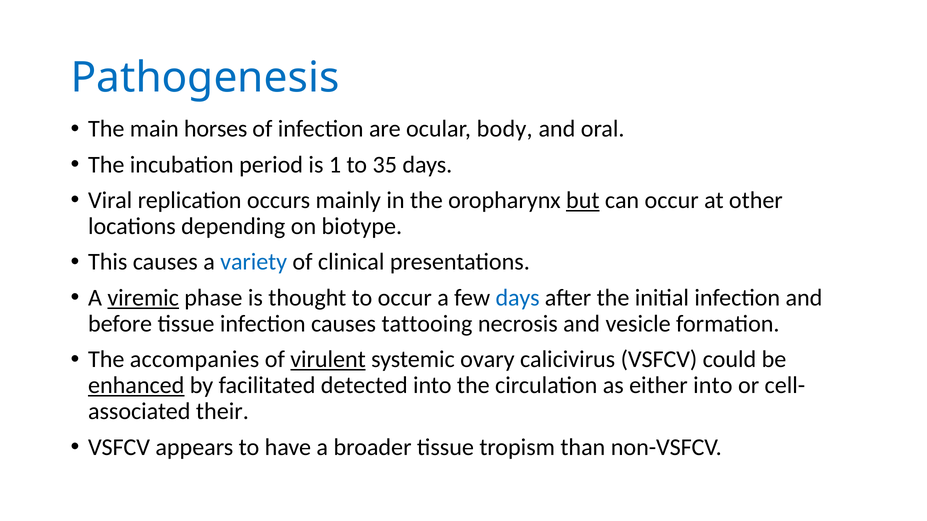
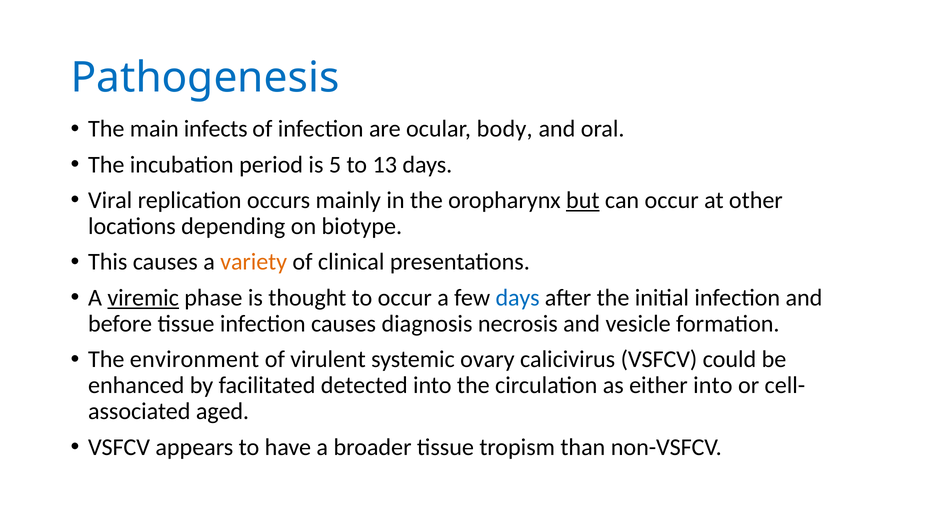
horses: horses -> infects
1: 1 -> 5
35: 35 -> 13
variety colour: blue -> orange
tattooing: tattooing -> diagnosis
accompanies: accompanies -> environment
virulent underline: present -> none
enhanced underline: present -> none
their: their -> aged
